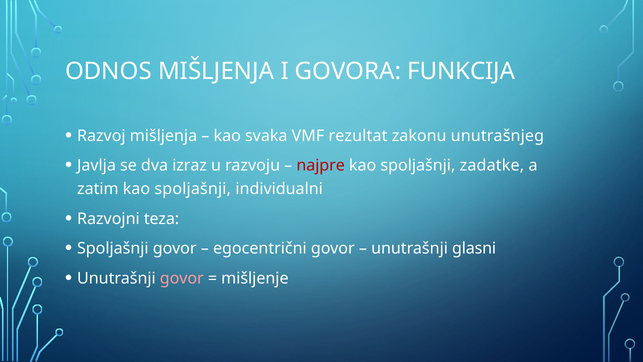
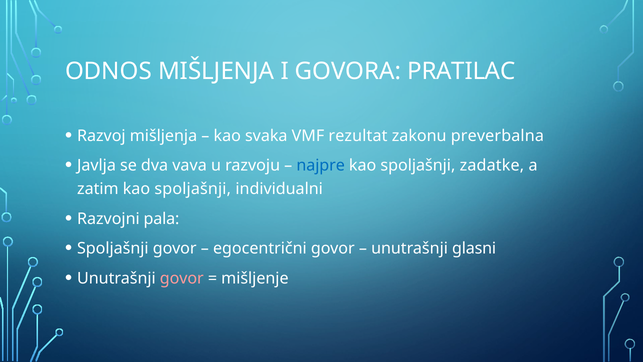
FUNKCIJA: FUNKCIJA -> PRATILAC
unutrašnjeg: unutrašnjeg -> preverbalna
izraz: izraz -> vava
najpre colour: red -> blue
teza: teza -> pala
